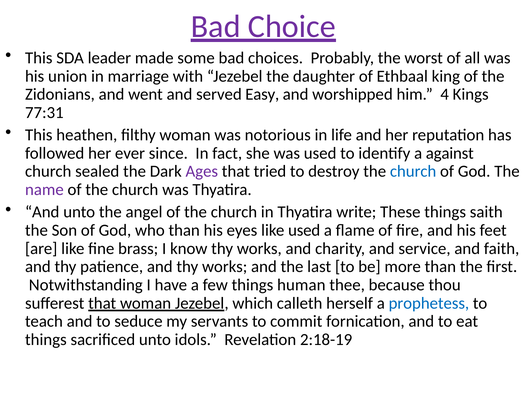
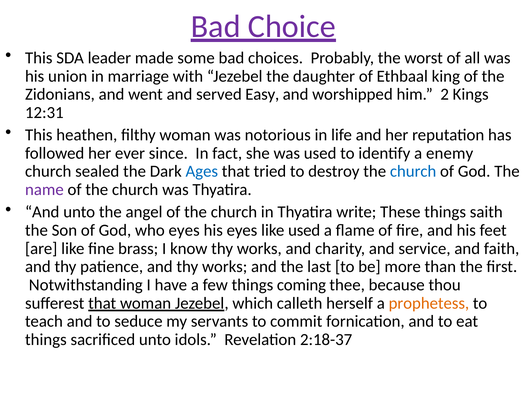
4: 4 -> 2
77:31: 77:31 -> 12:31
against: against -> enemy
Ages colour: purple -> blue
who than: than -> eyes
human: human -> coming
prophetess colour: blue -> orange
2:18-19: 2:18-19 -> 2:18-37
